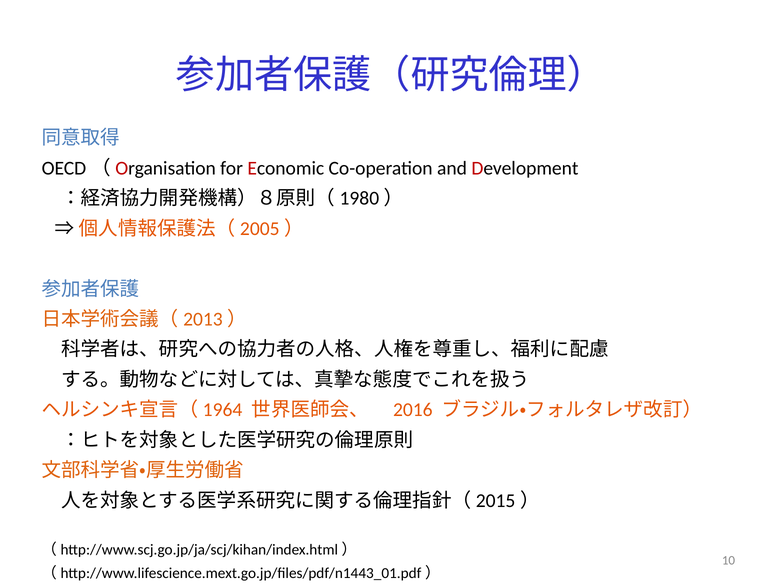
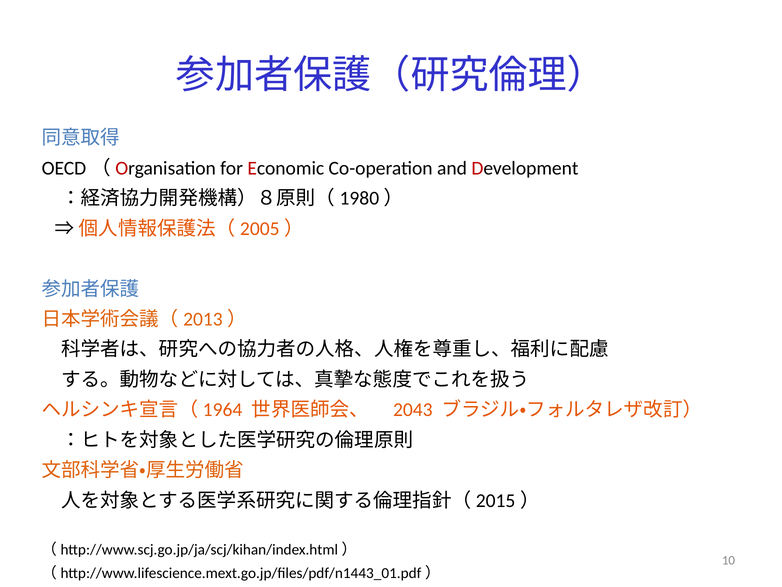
2016: 2016 -> 2043
